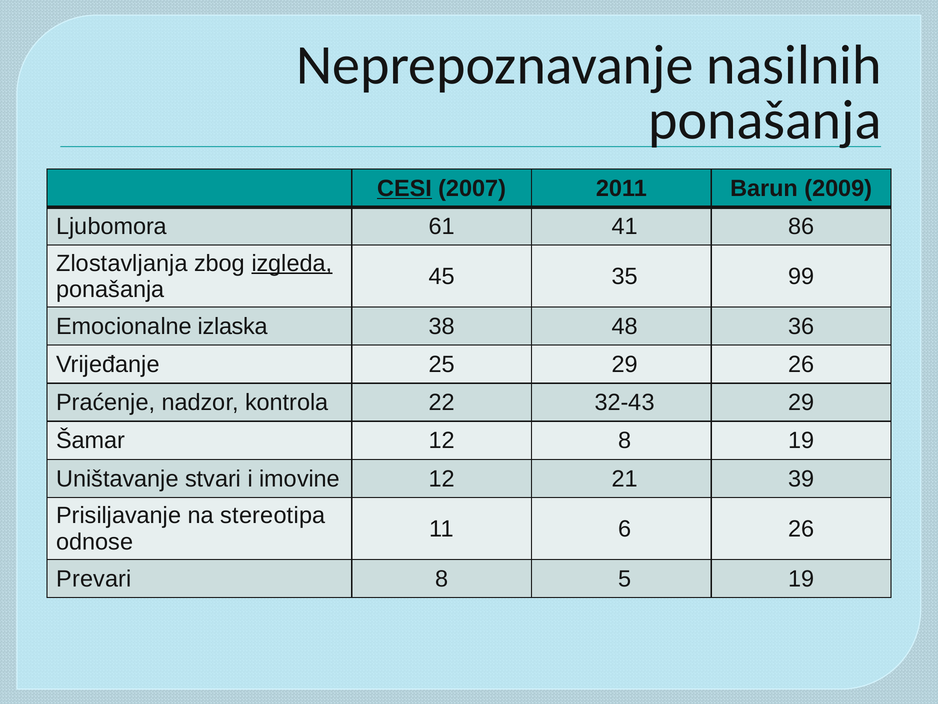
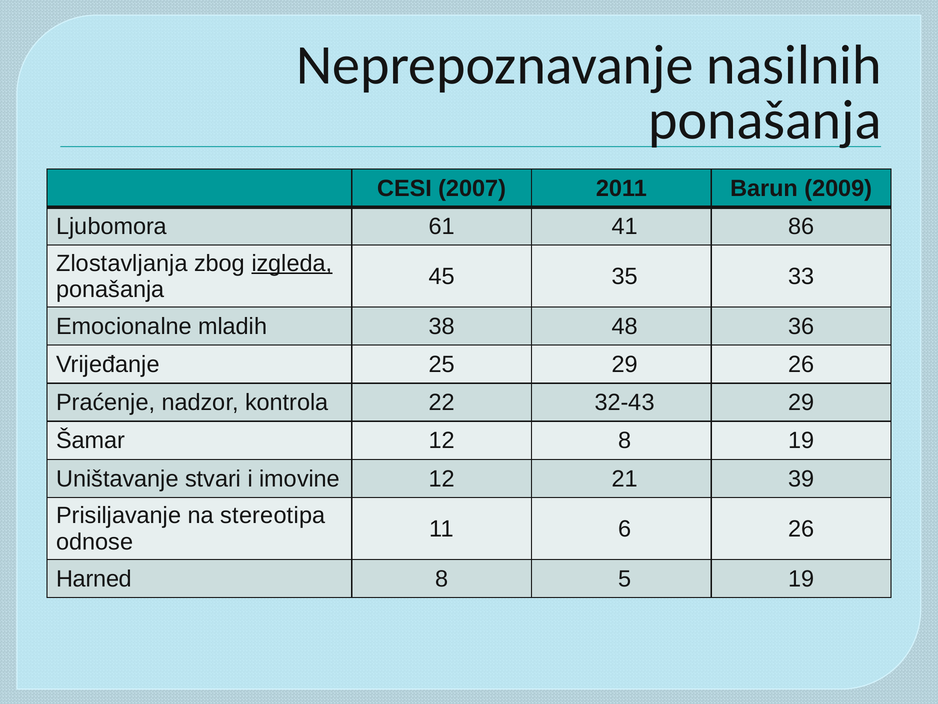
CESI underline: present -> none
99: 99 -> 33
izlaska: izlaska -> mladih
Prevari: Prevari -> Harned
